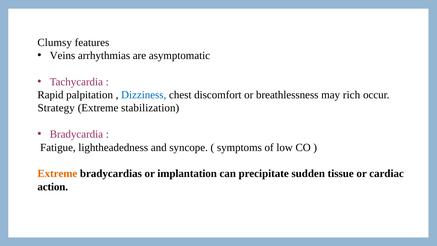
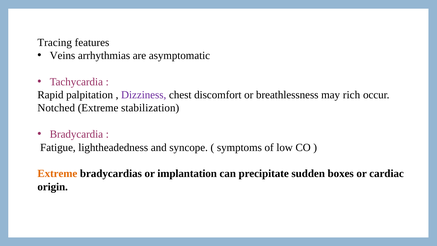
Clumsy: Clumsy -> Tracing
Dizziness colour: blue -> purple
Strategy: Strategy -> Notched
tissue: tissue -> boxes
action: action -> origin
